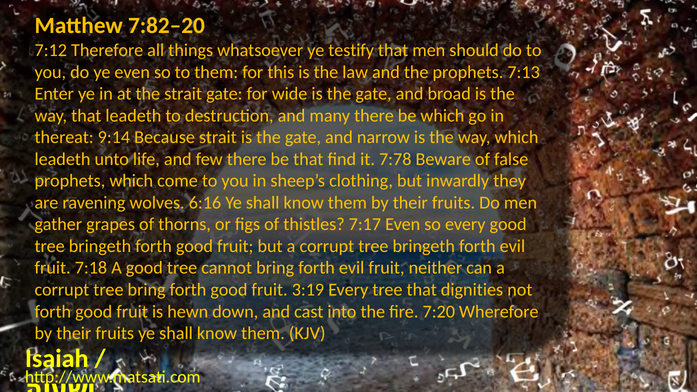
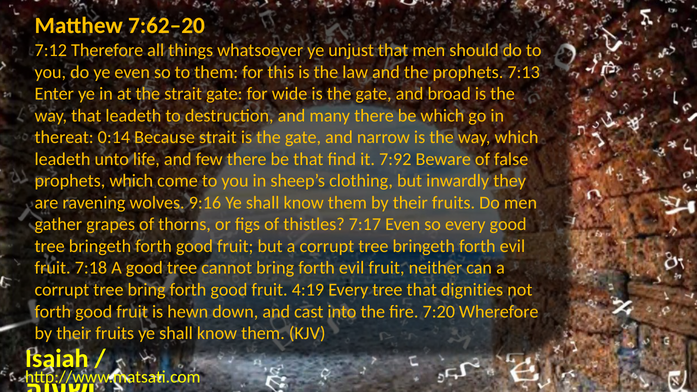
7:82–20: 7:82–20 -> 7:62–20
testify: testify -> unjust
9:14: 9:14 -> 0:14
7:78: 7:78 -> 7:92
6:16: 6:16 -> 9:16
3:19: 3:19 -> 4:19
